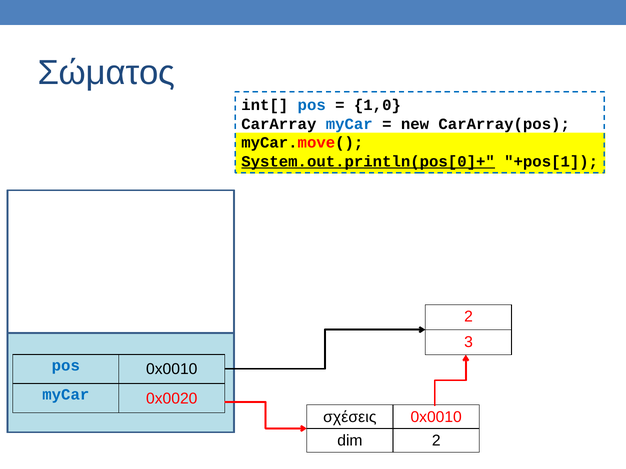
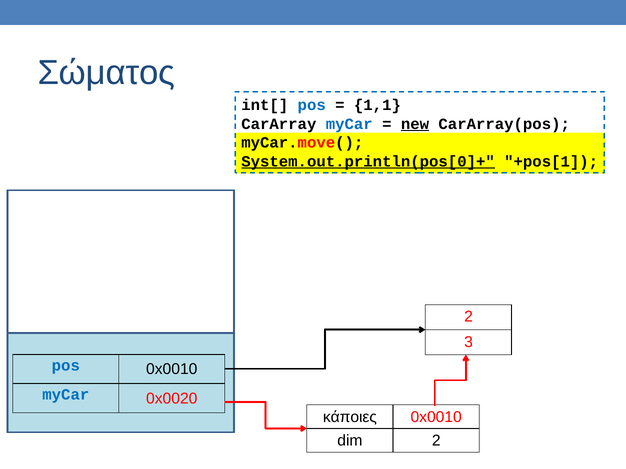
1,0: 1,0 -> 1,1
new underline: none -> present
σχέσεις: σχέσεις -> κάποιες
